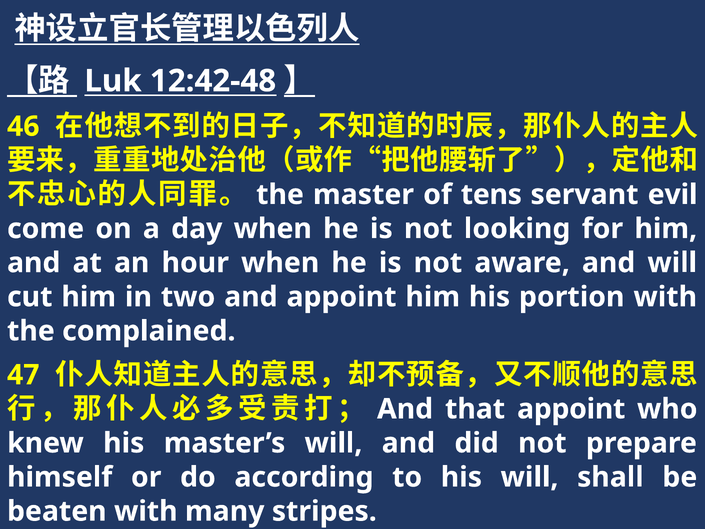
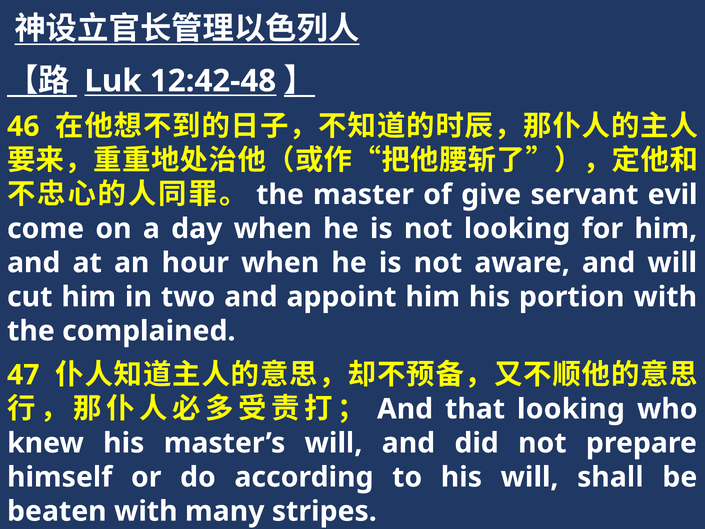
tens: tens -> give
that appoint: appoint -> looking
